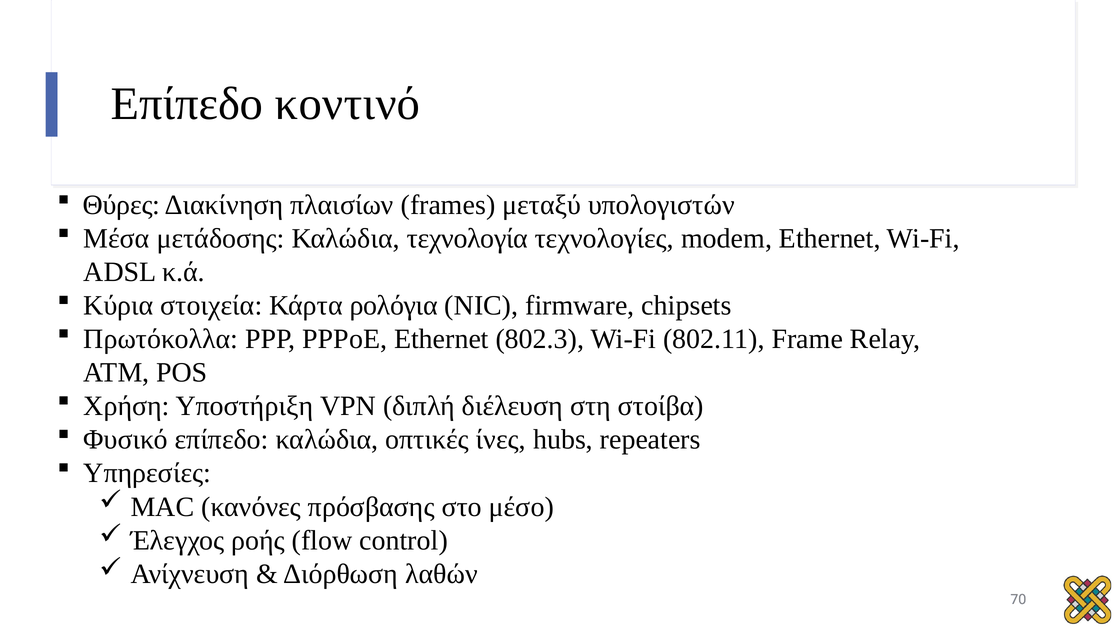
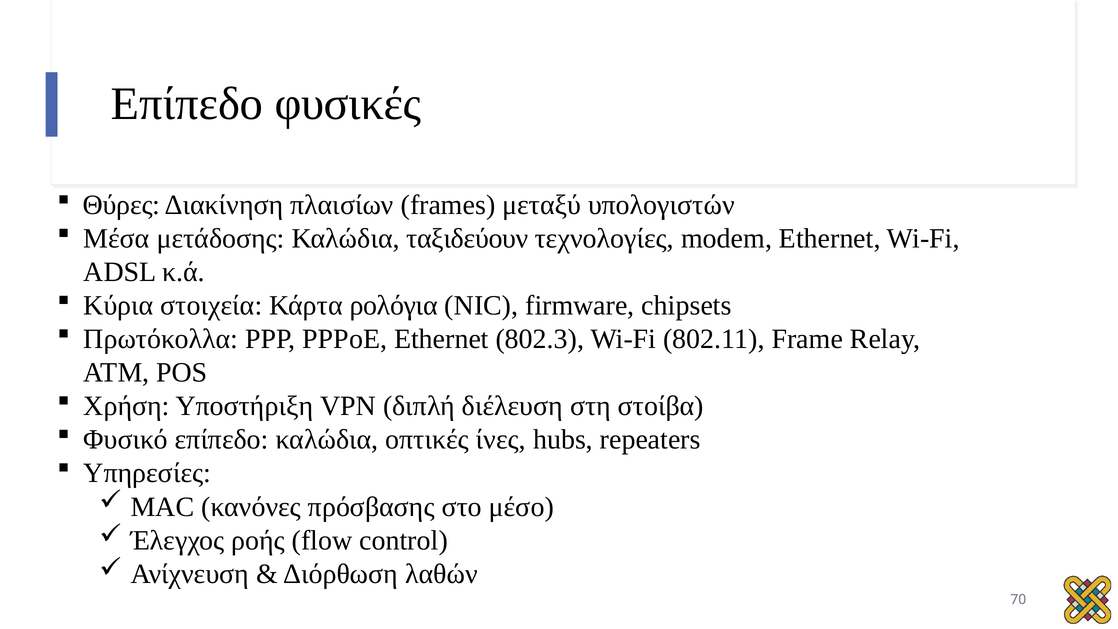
κοντινό: κοντινό -> φυσικές
τεχνολογία: τεχνολογία -> ταξιδεύουν
